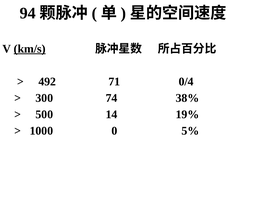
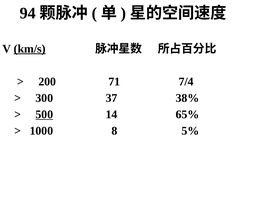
492: 492 -> 200
0/4: 0/4 -> 7/4
74: 74 -> 37
500 underline: none -> present
19%: 19% -> 65%
0: 0 -> 8
